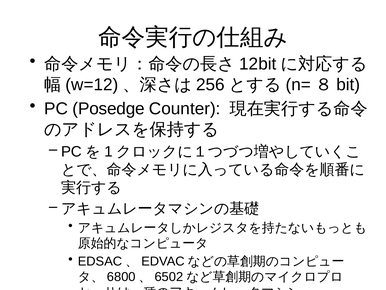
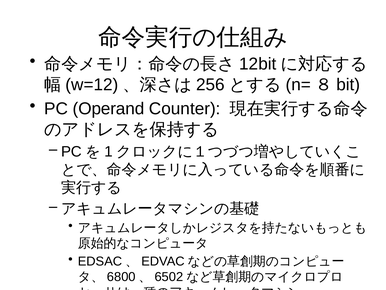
Posedge: Posedge -> Operand
